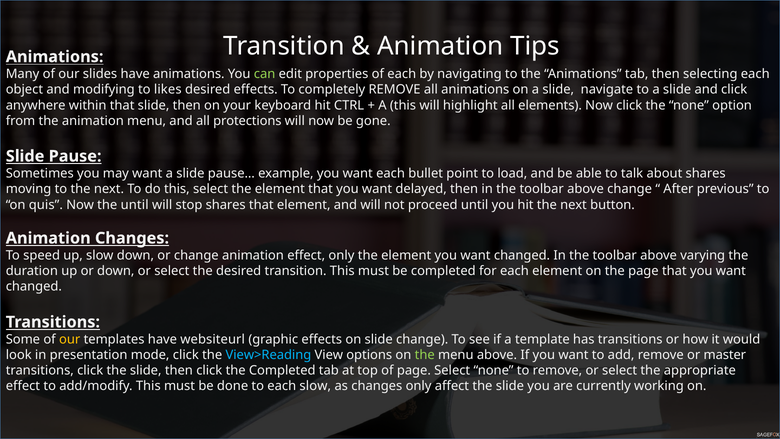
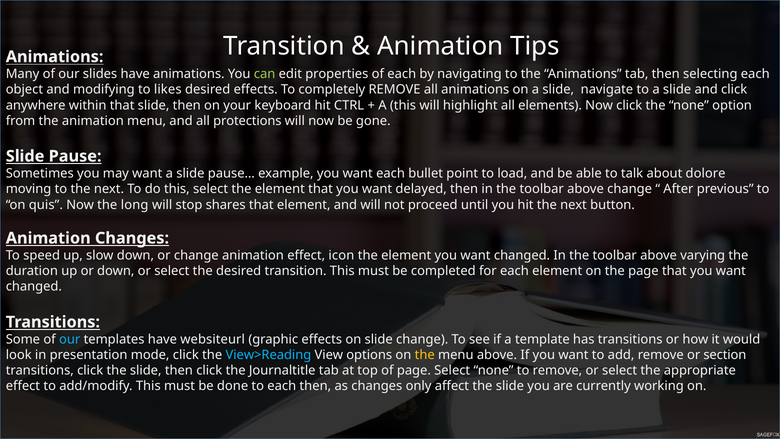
about shares: shares -> dolore
the until: until -> long
effect only: only -> icon
our at (70, 339) colour: yellow -> light blue
the at (425, 355) colour: light green -> yellow
master: master -> section
the Completed: Completed -> Journaltitle
each slow: slow -> then
